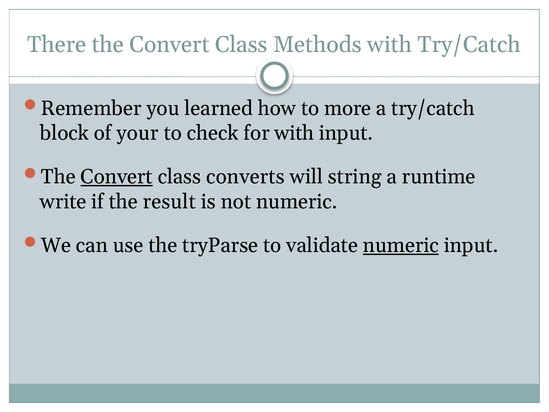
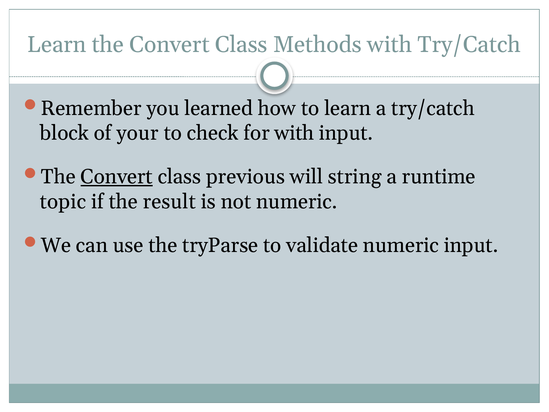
There at (57, 44): There -> Learn
to more: more -> learn
converts: converts -> previous
write: write -> topic
numeric at (401, 245) underline: present -> none
